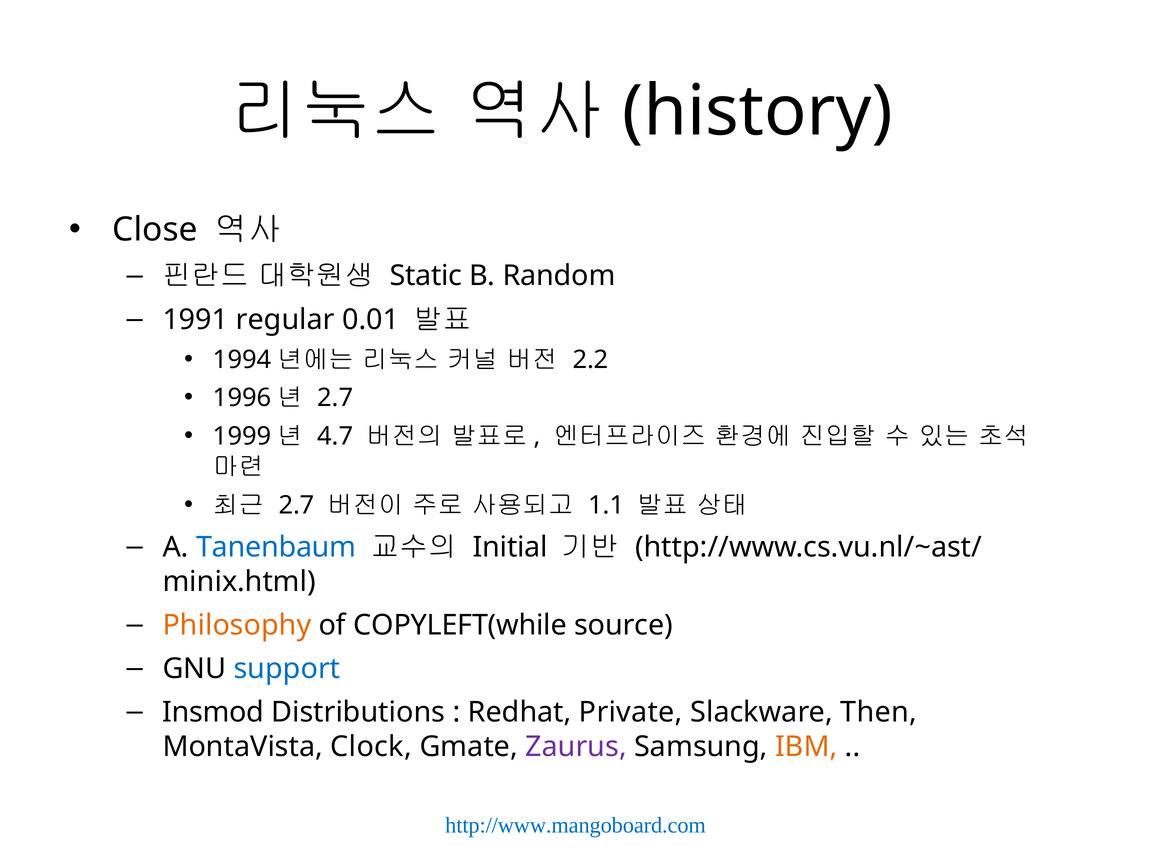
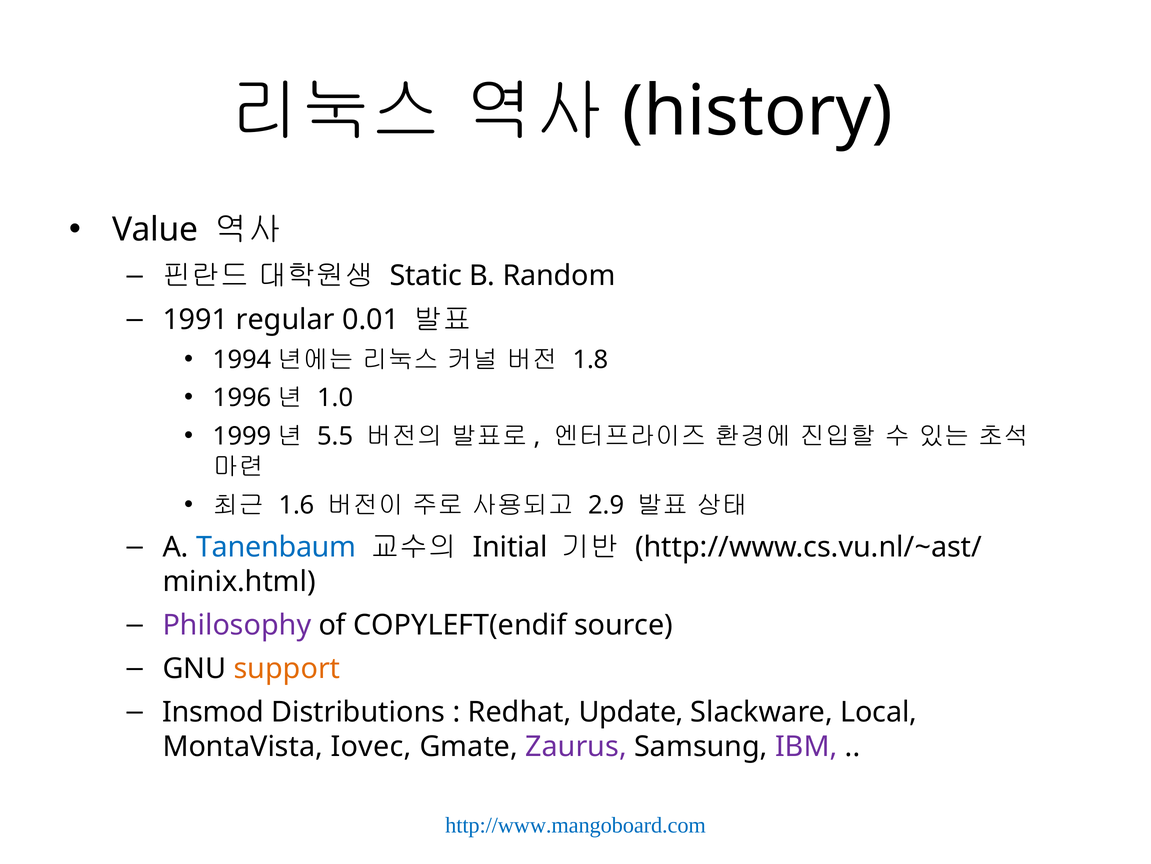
Close: Close -> Value
2.2: 2.2 -> 1.8
2.7 at (335, 398): 2.7 -> 1.0
4.7: 4.7 -> 5.5
2.7 at (296, 505): 2.7 -> 1.6
1.1: 1.1 -> 2.9
Philosophy colour: orange -> purple
COPYLEFT(while: COPYLEFT(while -> COPYLEFT(endif
support colour: blue -> orange
Private: Private -> Update
Then: Then -> Local
Clock: Clock -> Iovec
IBM colour: orange -> purple
